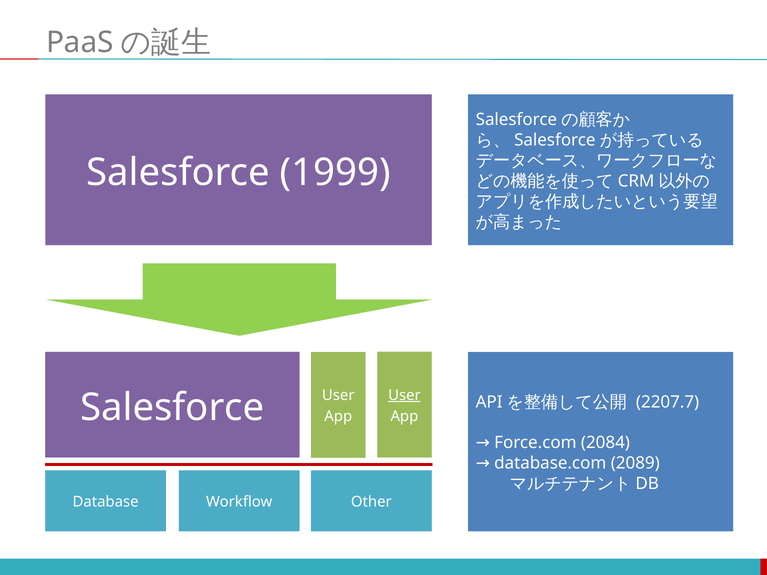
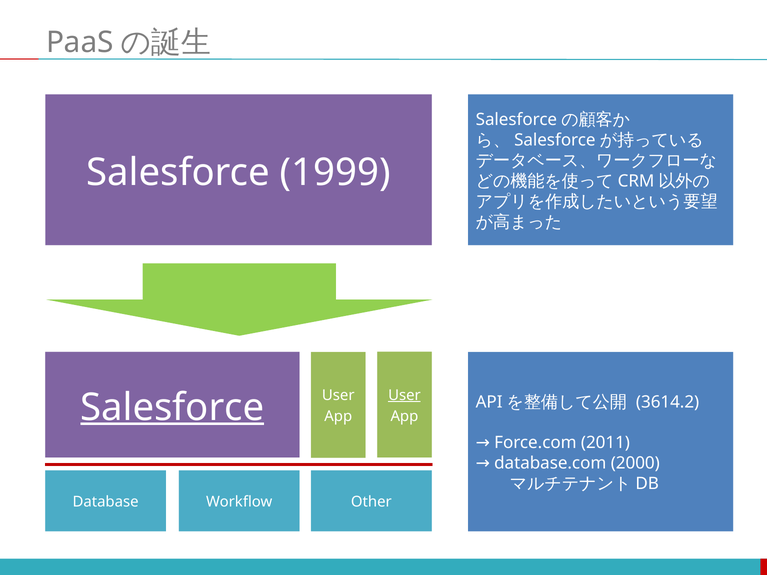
2207.7: 2207.7 -> 3614.2
Salesforce at (172, 408) underline: none -> present
2084: 2084 -> 2011
2089: 2089 -> 2000
